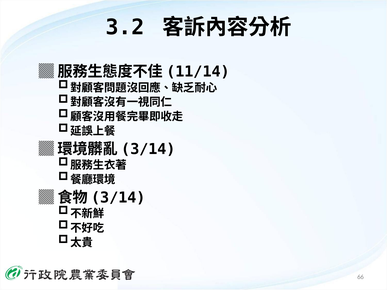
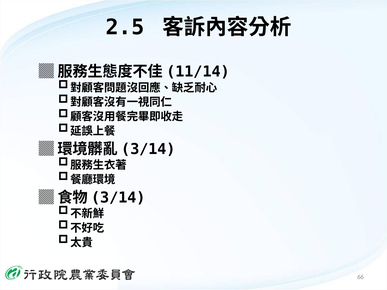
3.2: 3.2 -> 2.5
